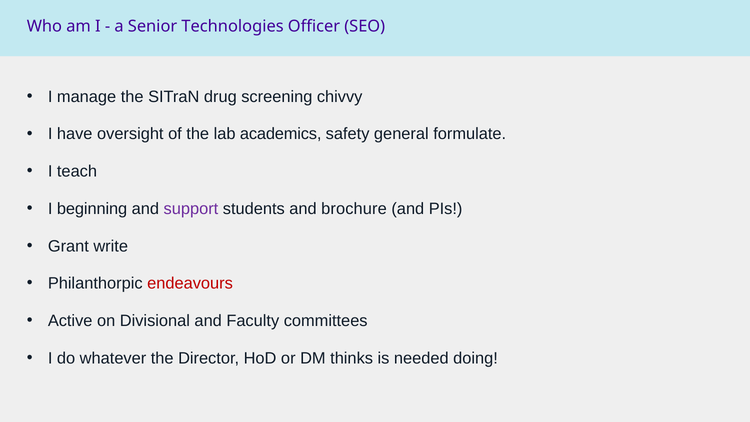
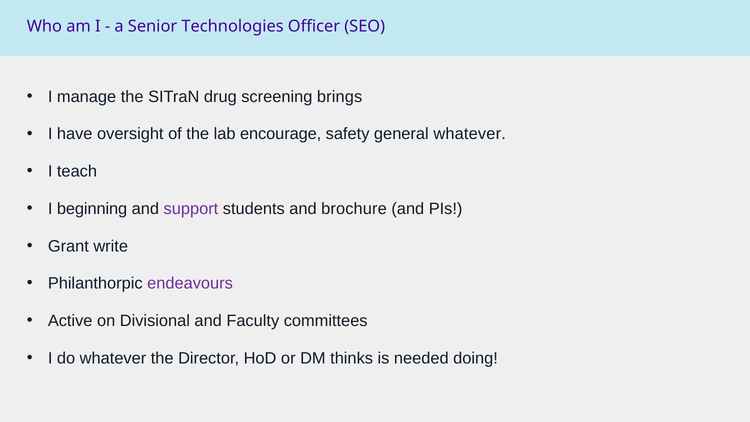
chivvy: chivvy -> brings
academics: academics -> encourage
general formulate: formulate -> whatever
endeavours colour: red -> purple
